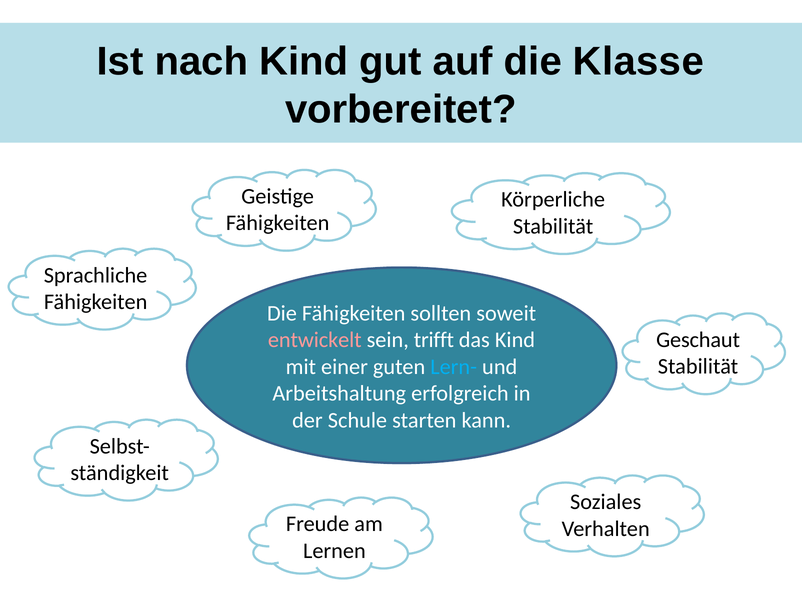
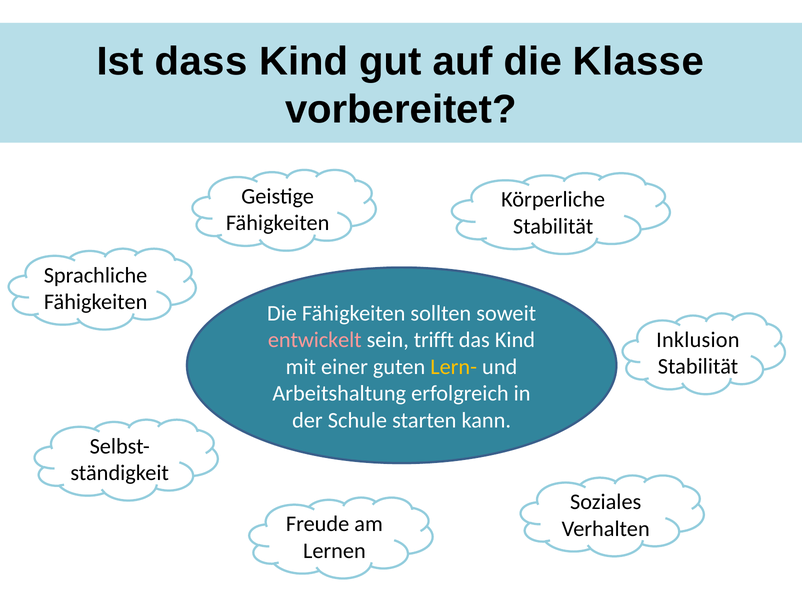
nach: nach -> dass
Geschaut: Geschaut -> Inklusion
Lern- colour: light blue -> yellow
